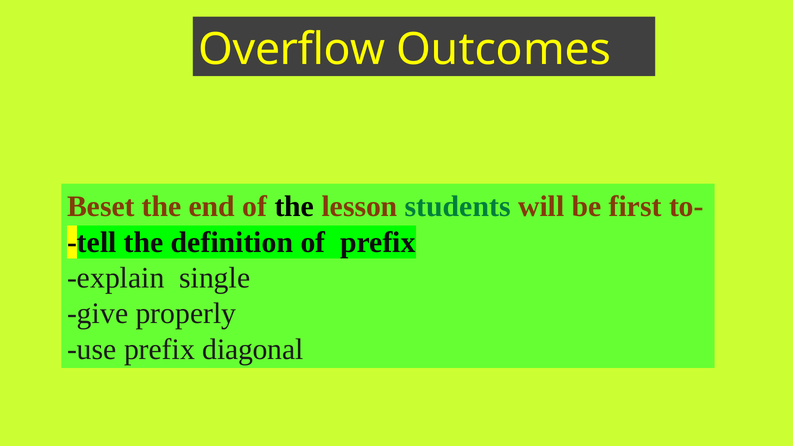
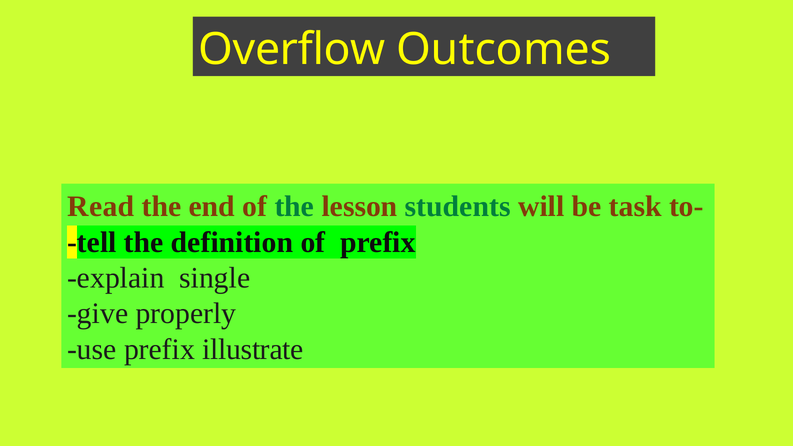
Beset: Beset -> Read
the at (294, 207) colour: black -> green
first: first -> task
diagonal: diagonal -> illustrate
